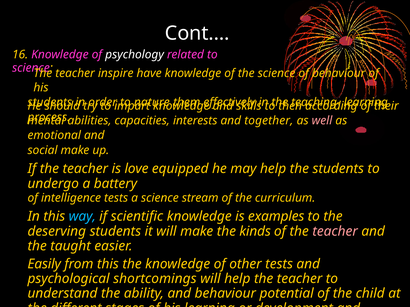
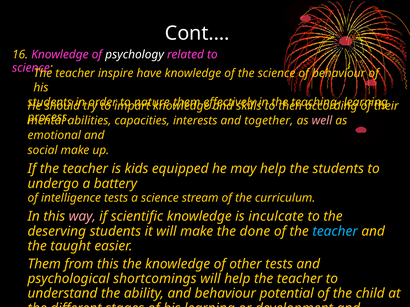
love: love -> kids
way colour: light blue -> pink
examples: examples -> inculcate
kinds: kinds -> done
teacher at (335, 232) colour: pink -> light blue
Easily at (44, 264): Easily -> Them
